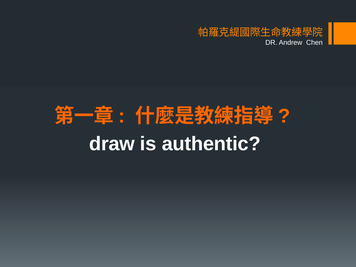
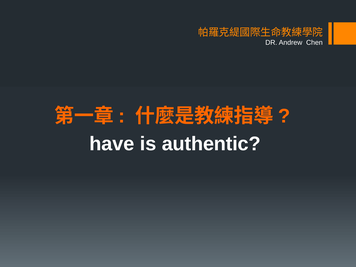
draw: draw -> have
